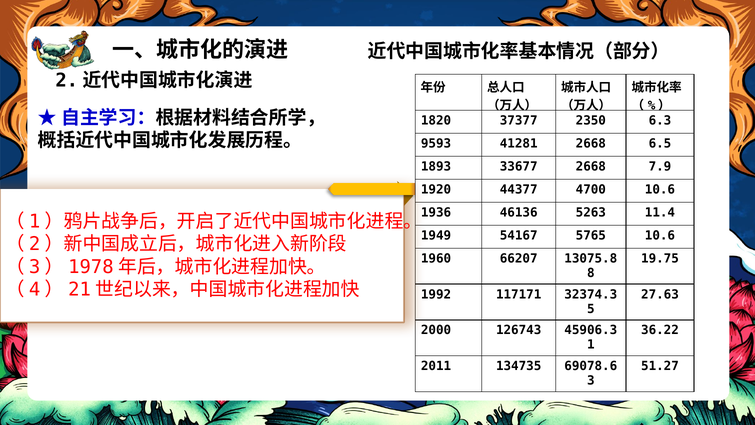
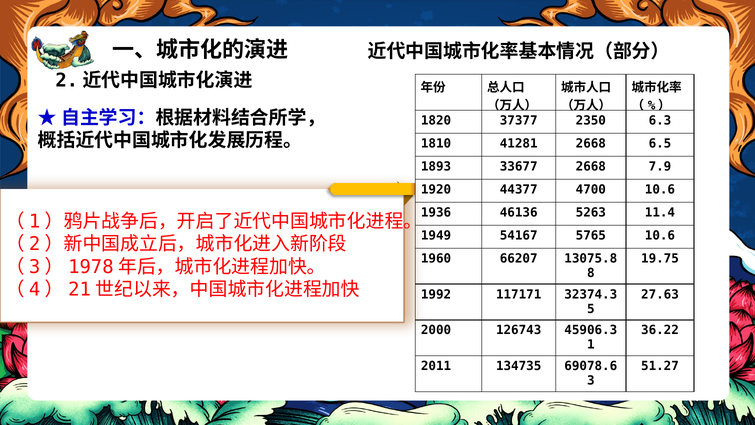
9593: 9593 -> 1810
